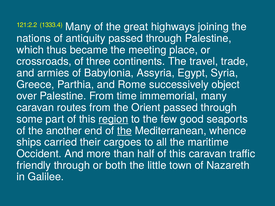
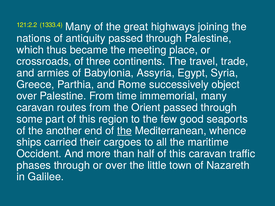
region underline: present -> none
friendly: friendly -> phases
or both: both -> over
